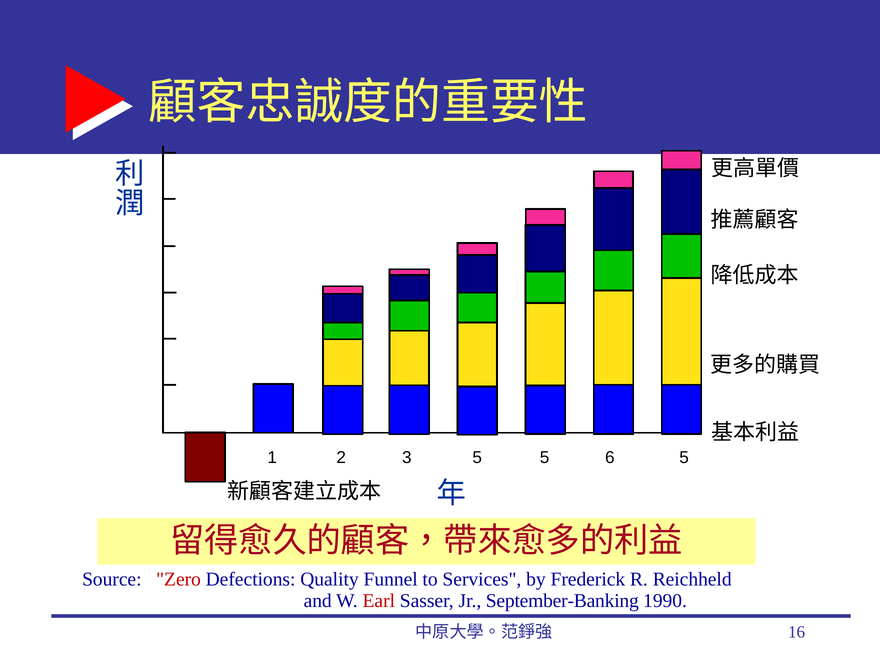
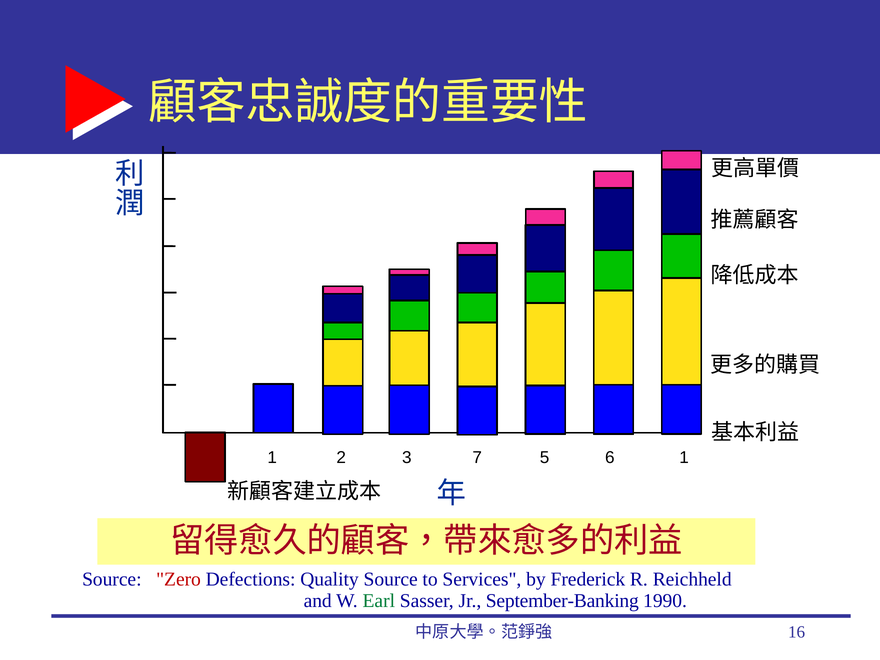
3 5: 5 -> 7
6 5: 5 -> 1
Quality Funnel: Funnel -> Source
Earl colour: red -> green
